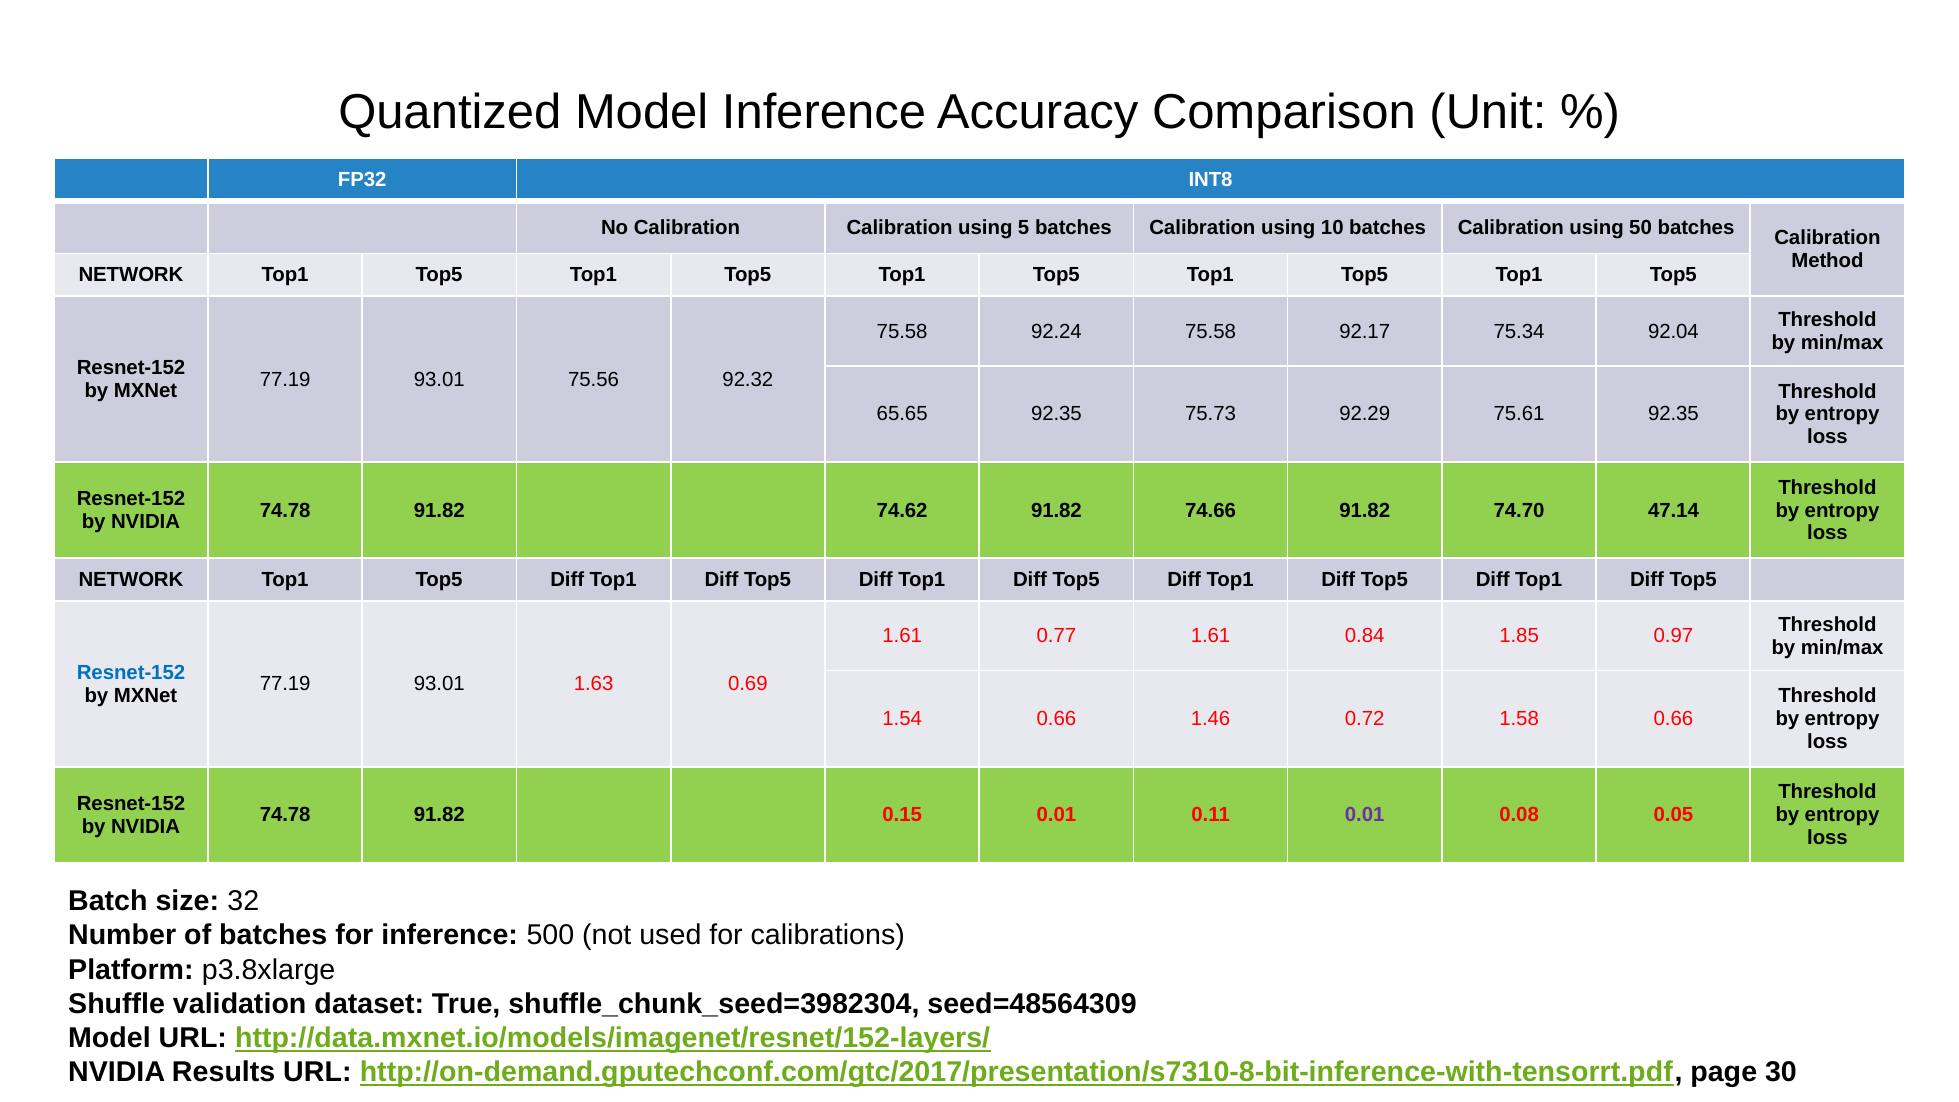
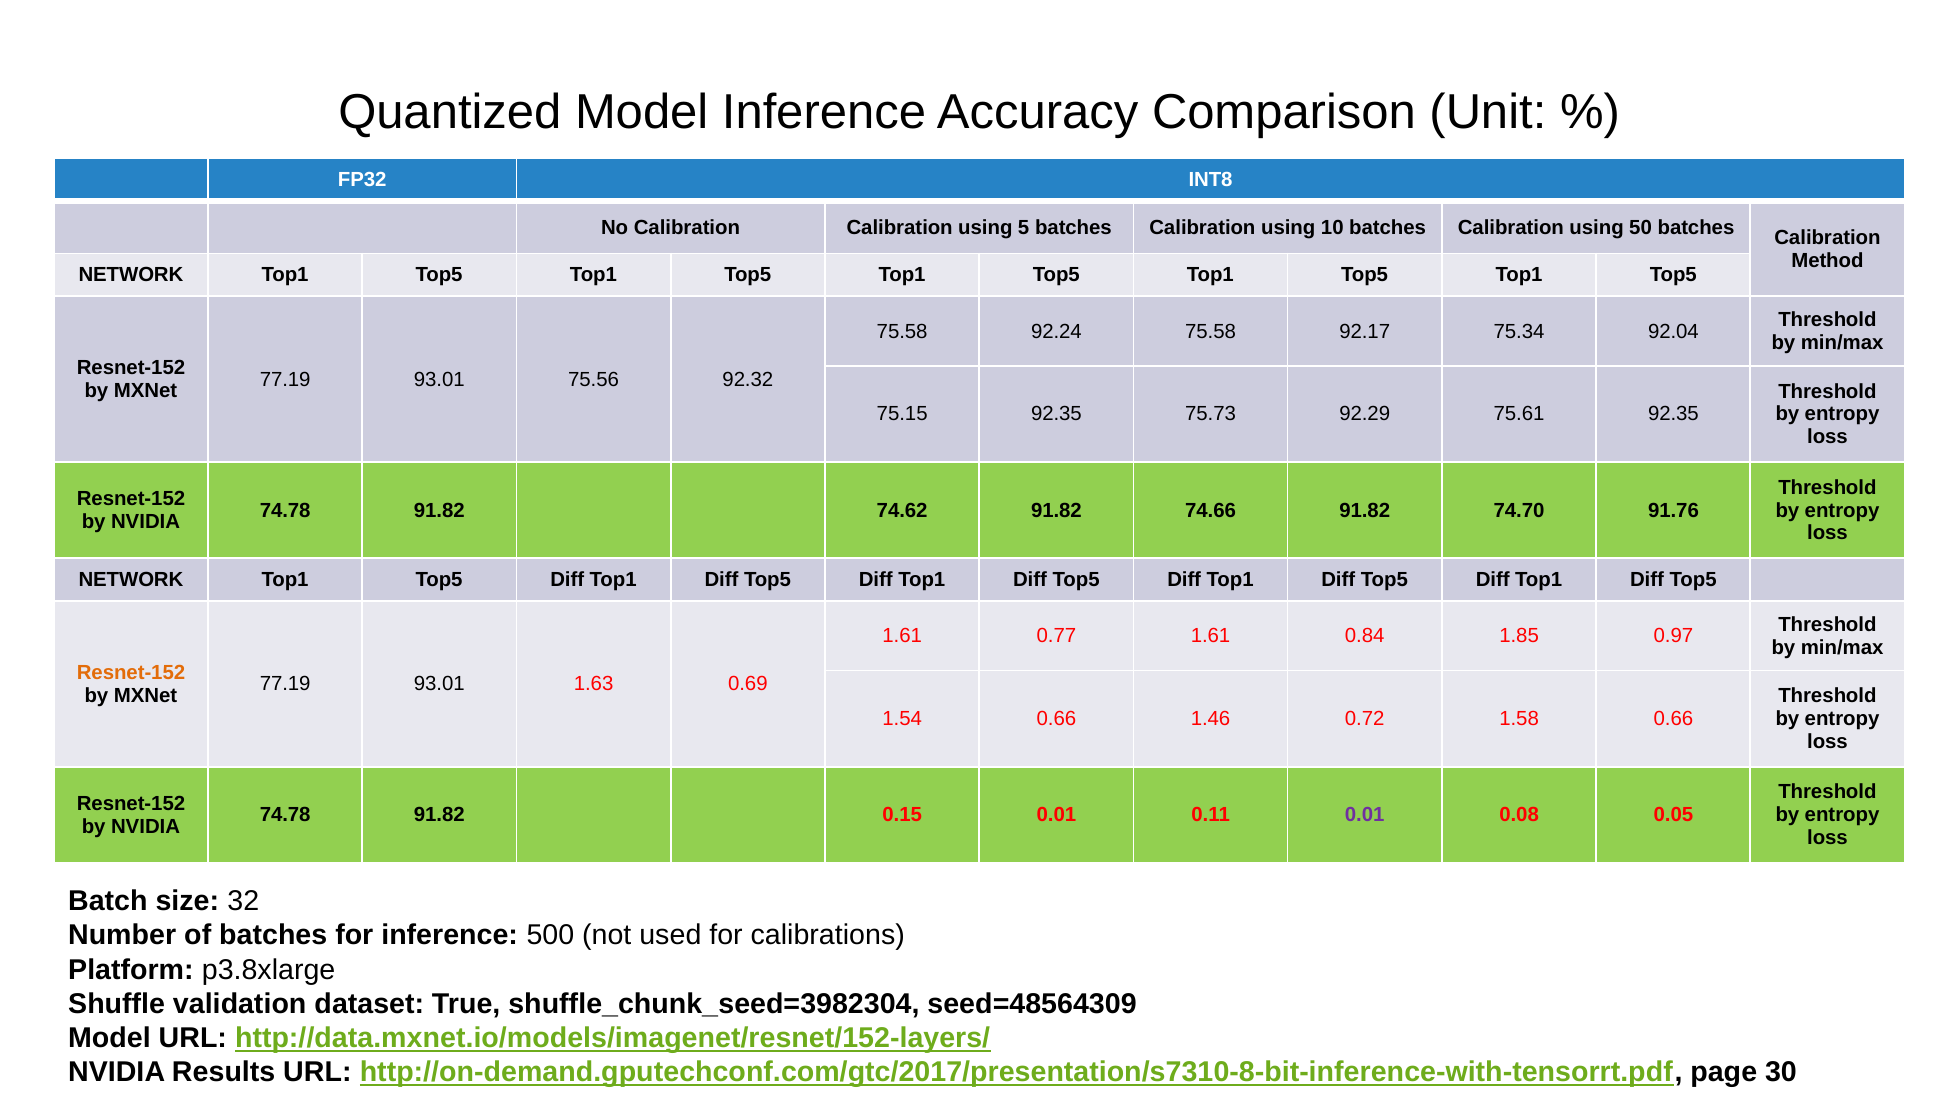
65.65: 65.65 -> 75.15
47.14: 47.14 -> 91.76
Resnet-152 at (131, 673) colour: blue -> orange
